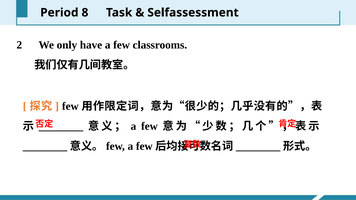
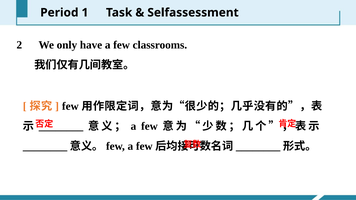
8: 8 -> 1
